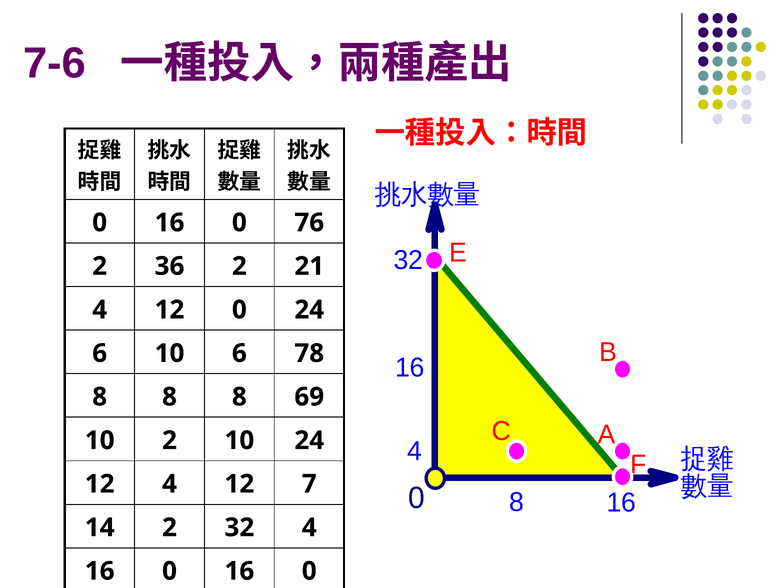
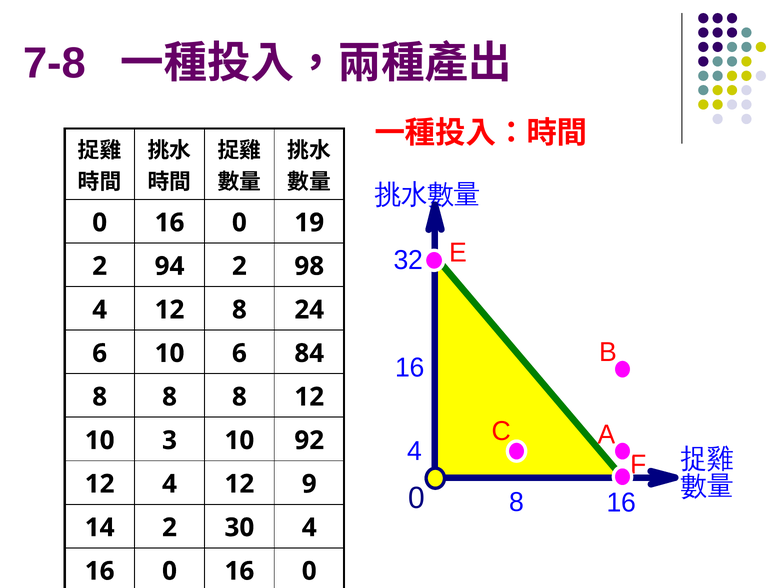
7-6: 7-6 -> 7-8
76: 76 -> 19
36: 36 -> 94
21: 21 -> 98
12 0: 0 -> 8
78: 78 -> 84
8 69: 69 -> 12
10 2: 2 -> 3
10 24: 24 -> 92
7: 7 -> 9
2 32: 32 -> 30
